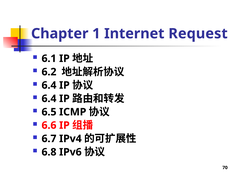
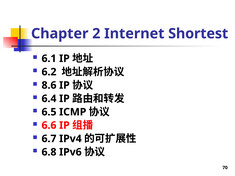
1: 1 -> 2
Request: Request -> Shortest
6.4 at (49, 85): 6.4 -> 8.6
